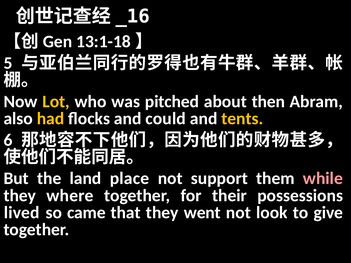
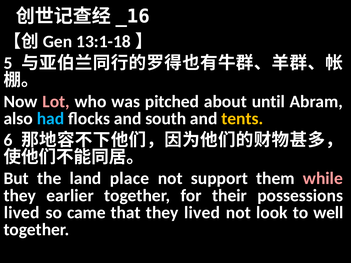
Lot colour: yellow -> pink
then: then -> until
had colour: yellow -> light blue
could: could -> south
where: where -> earlier
they went: went -> lived
give: give -> well
